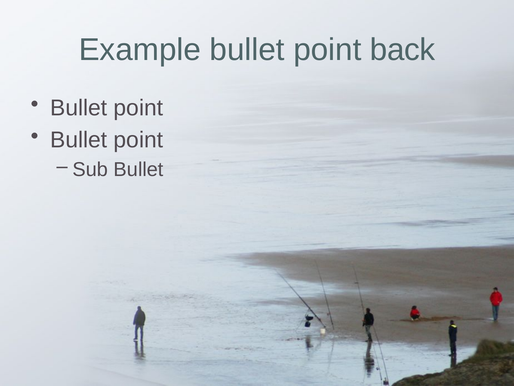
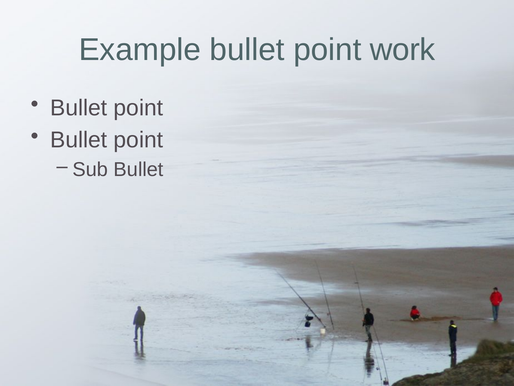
back: back -> work
